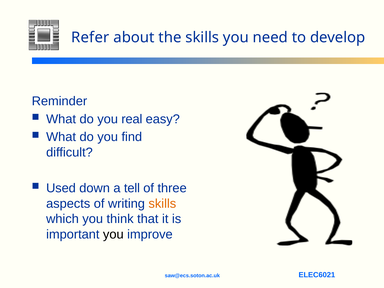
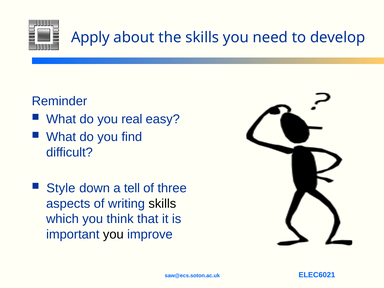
Refer: Refer -> Apply
Used: Used -> Style
skills at (162, 204) colour: orange -> black
